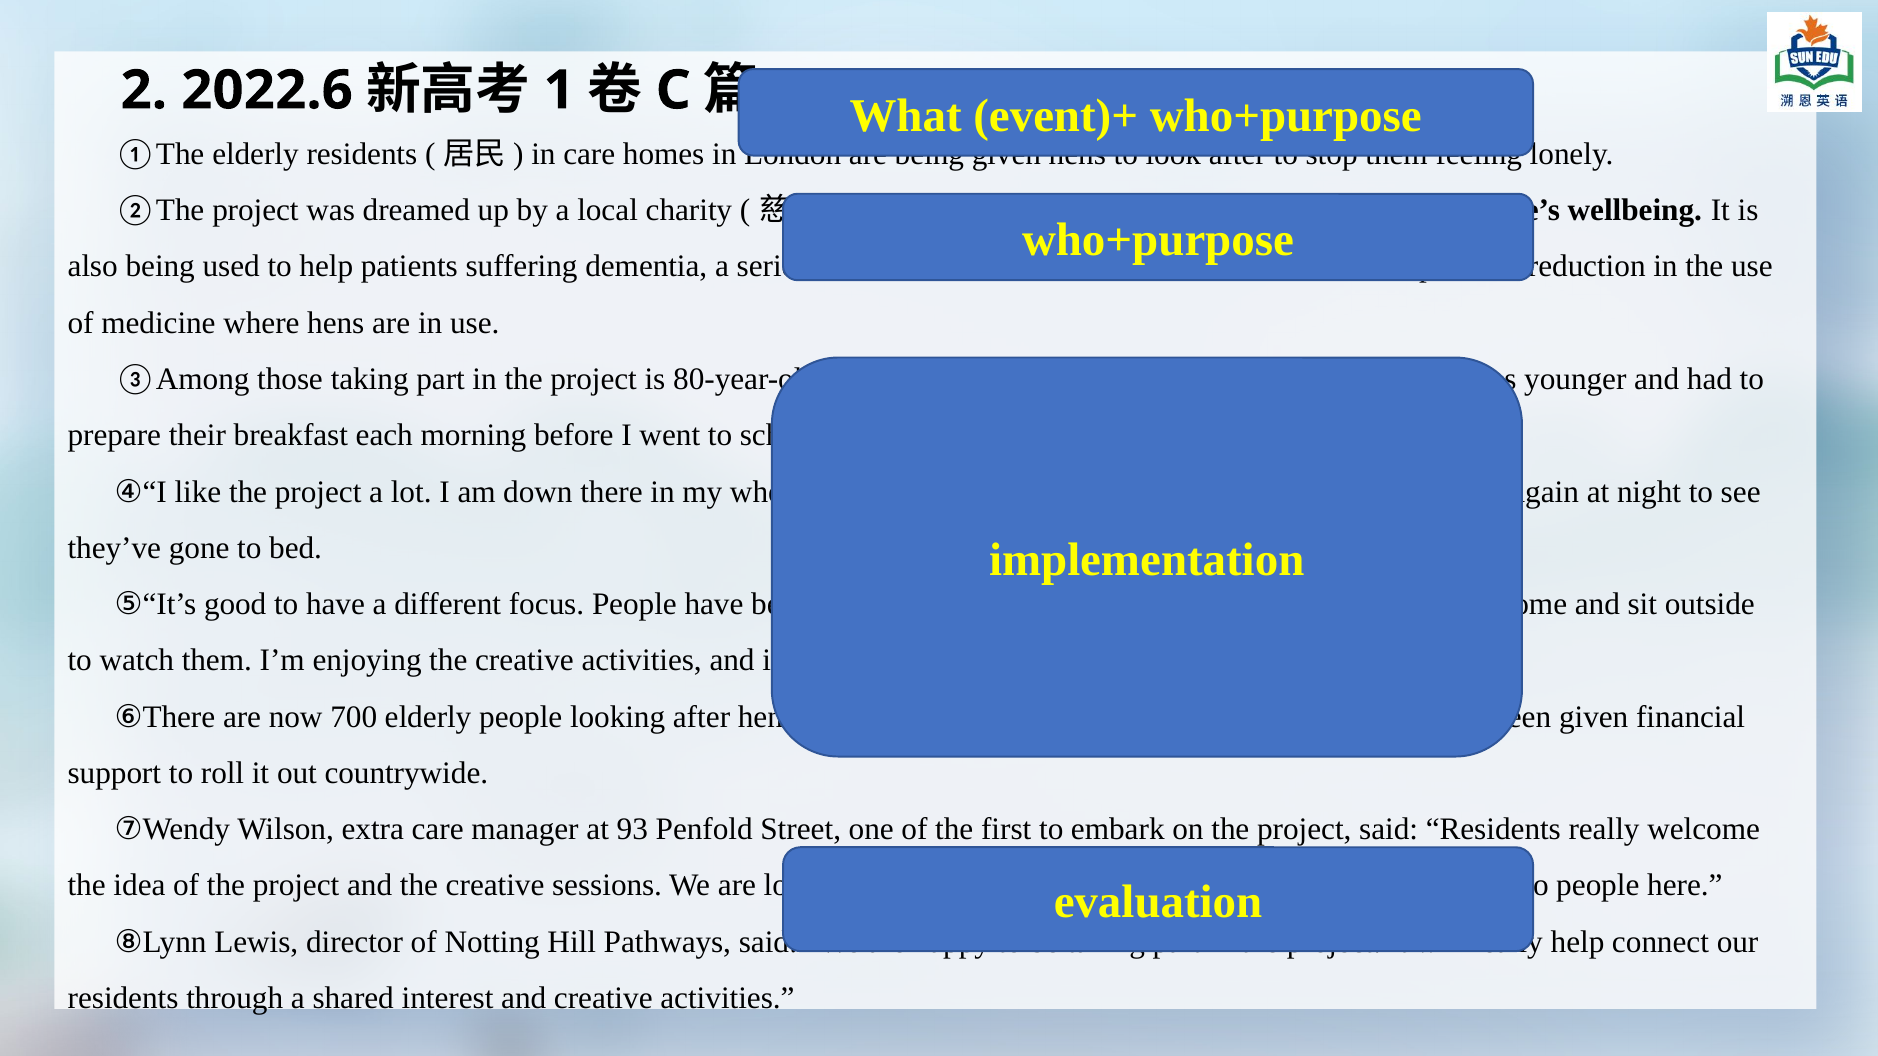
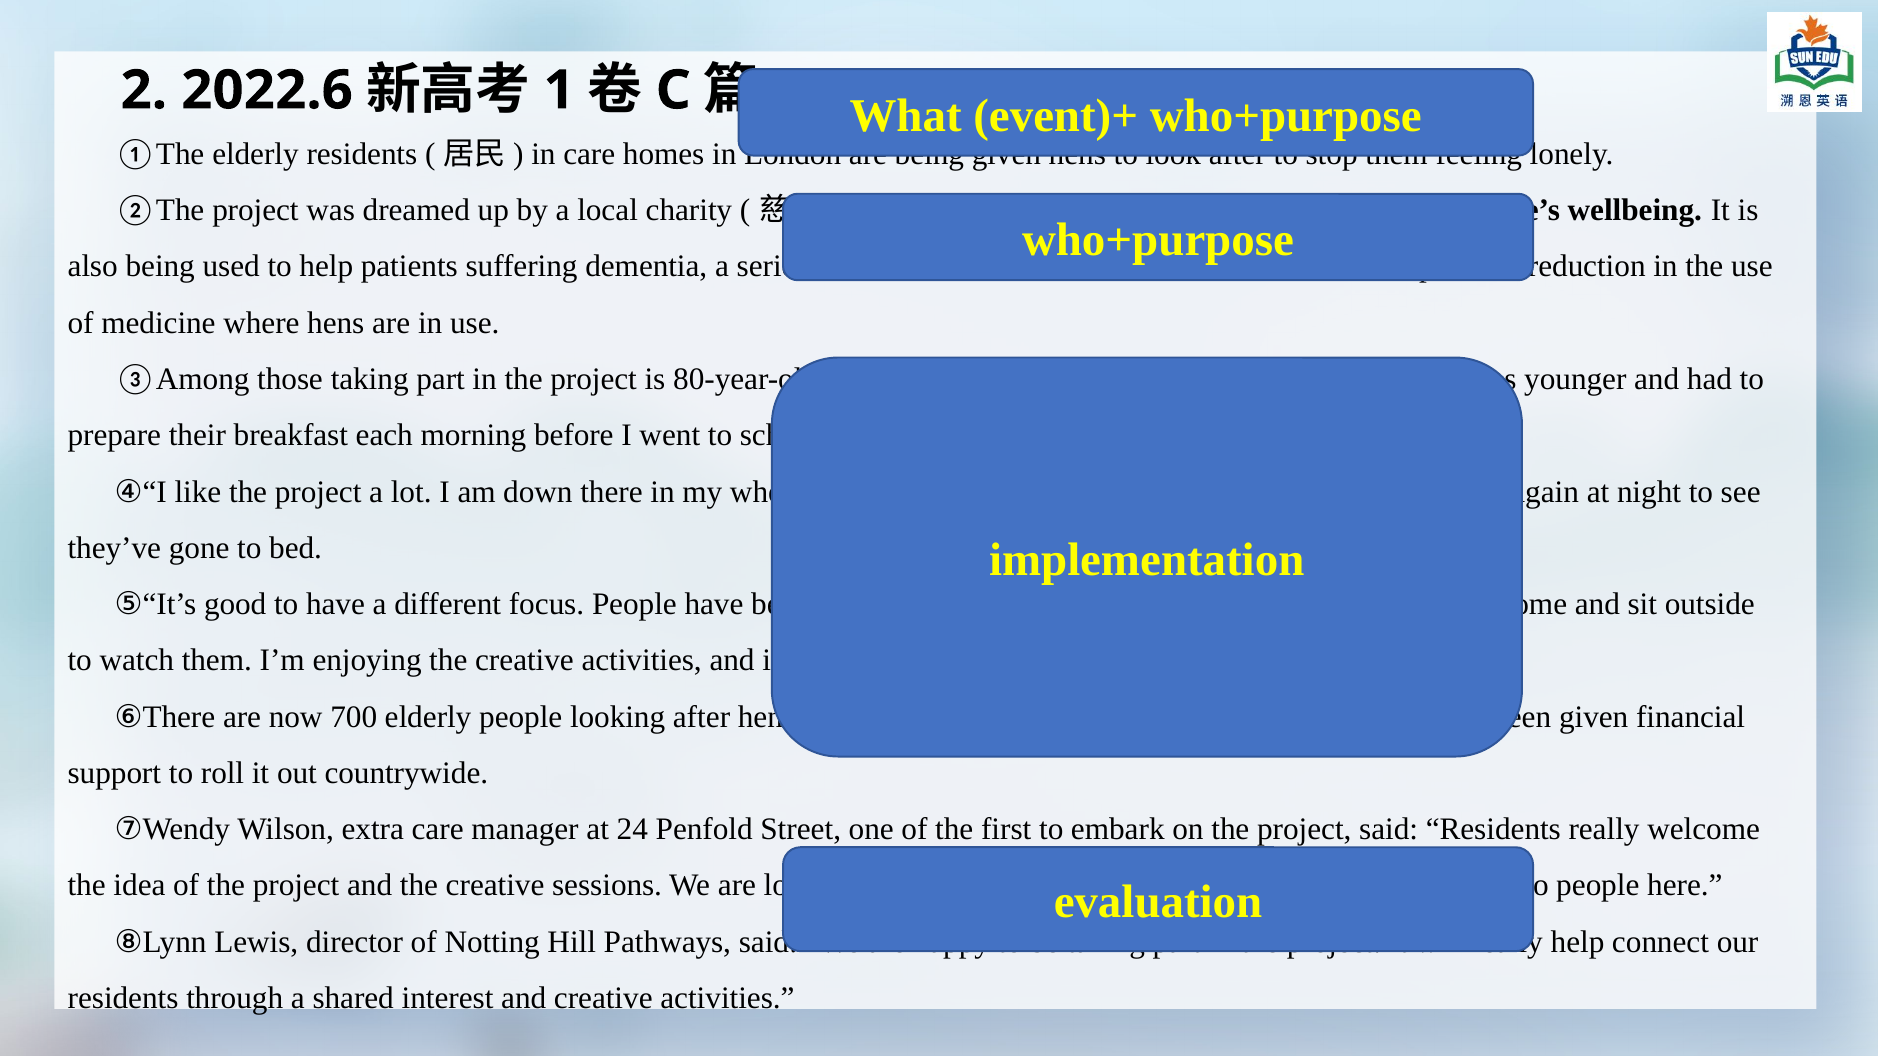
93: 93 -> 24
